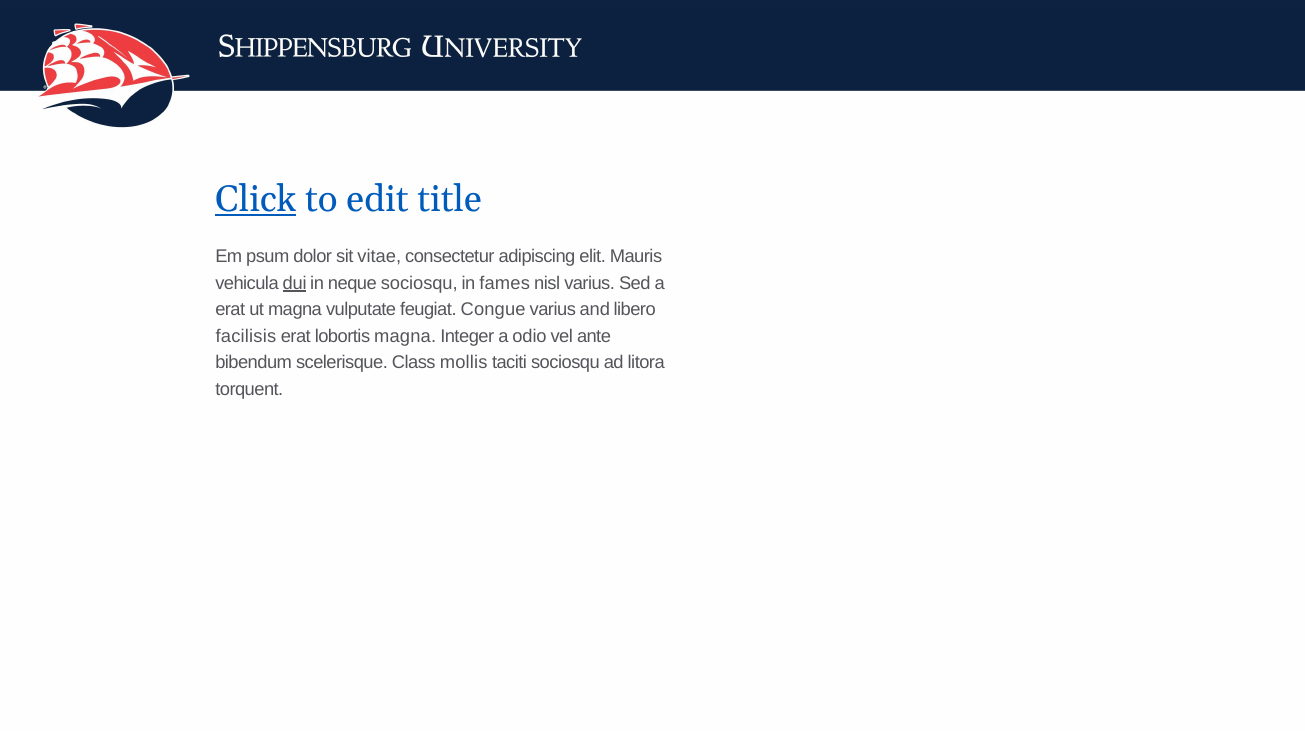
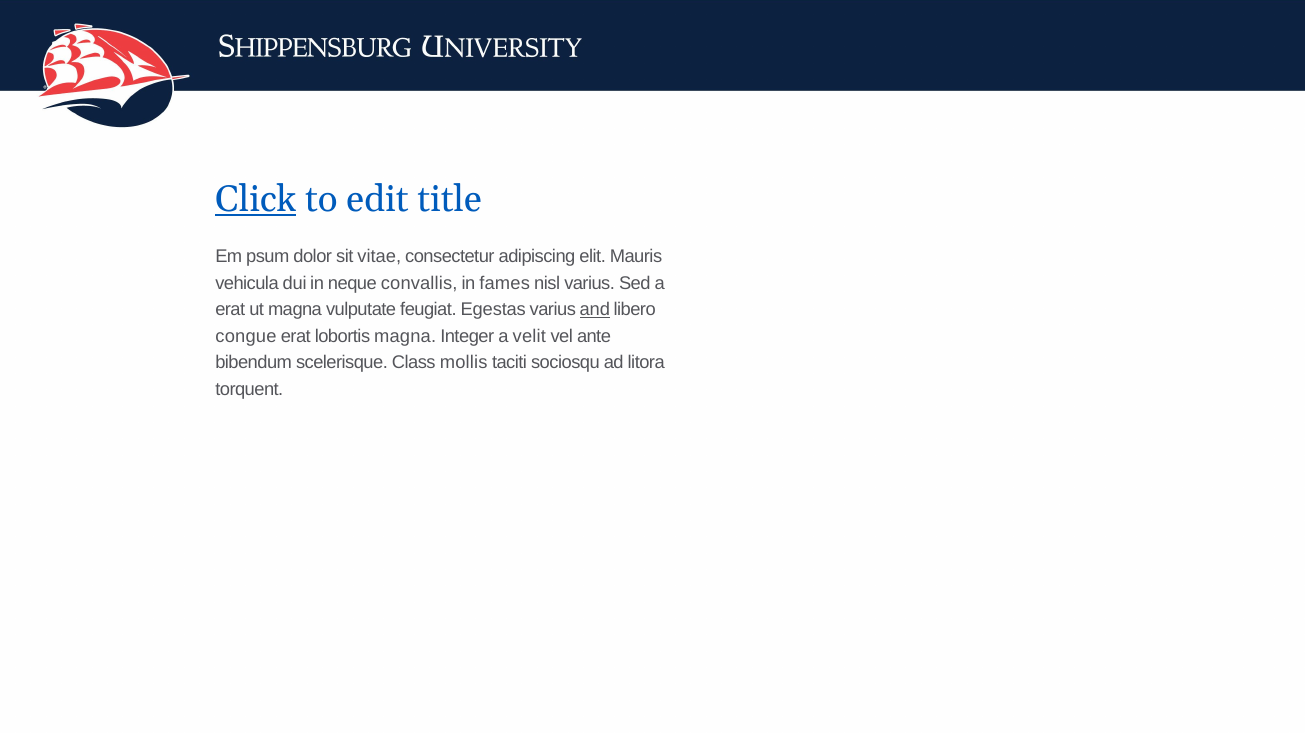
dui underline: present -> none
neque sociosqu: sociosqu -> convallis
Congue: Congue -> Egestas
and underline: none -> present
facilisis: facilisis -> congue
odio: odio -> velit
